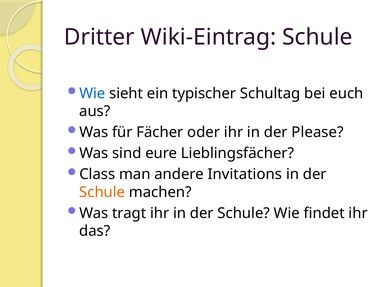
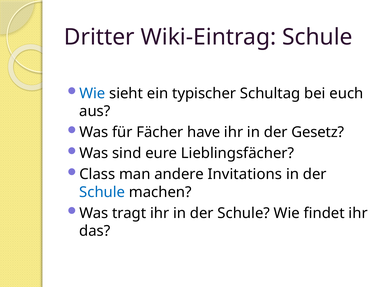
oder: oder -> have
Please: Please -> Gesetz
Schule at (102, 192) colour: orange -> blue
